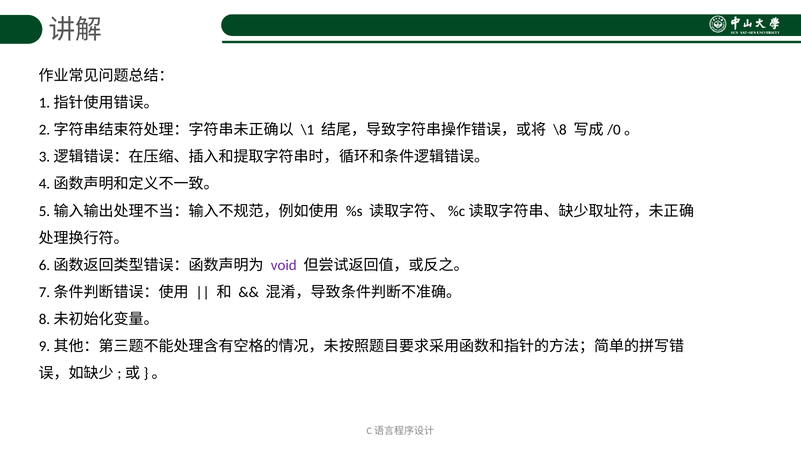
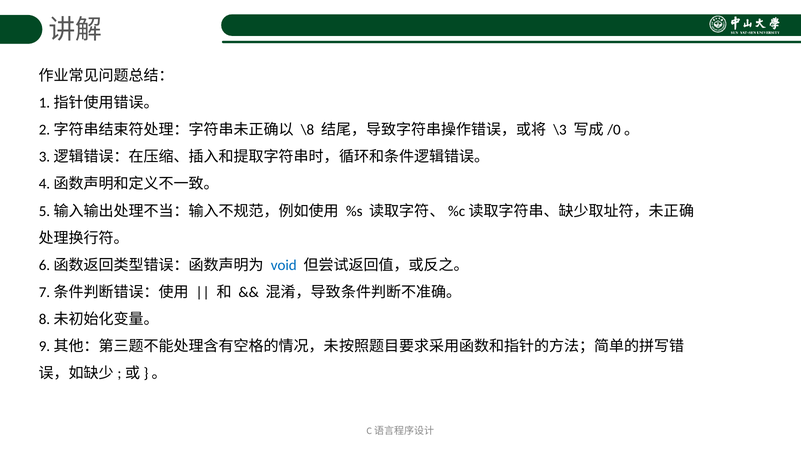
\1: \1 -> \8
\8: \8 -> \3
void colour: purple -> blue
